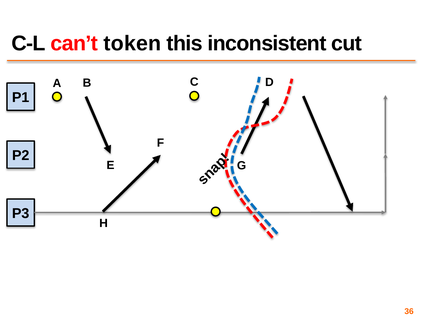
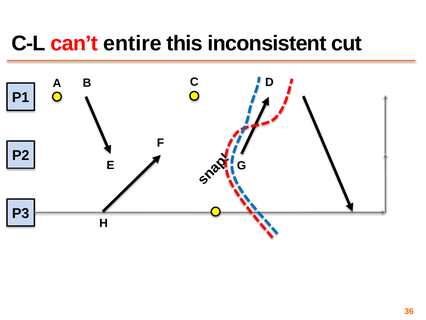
token: token -> entire
